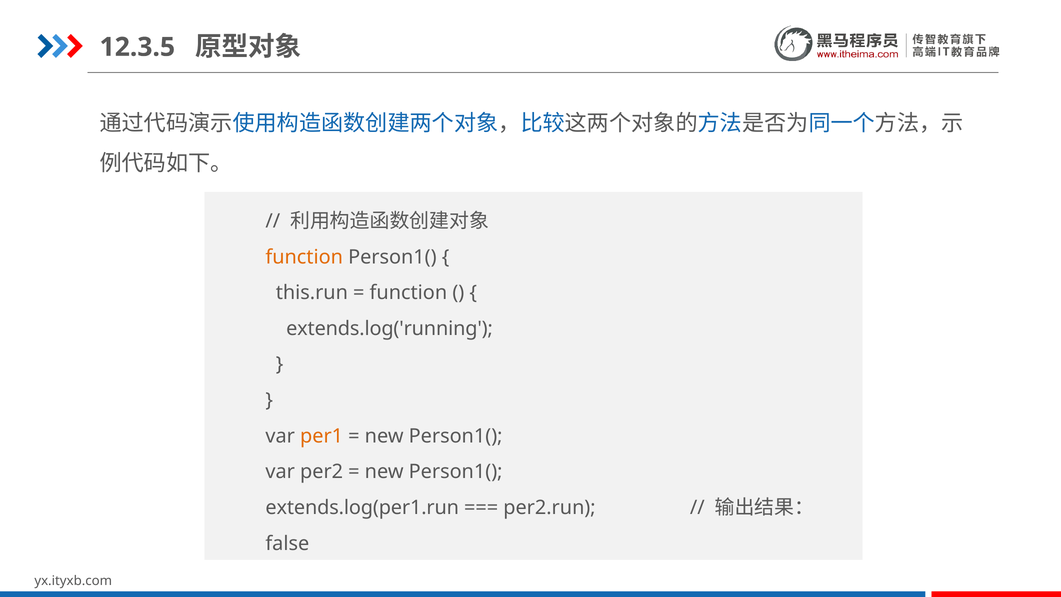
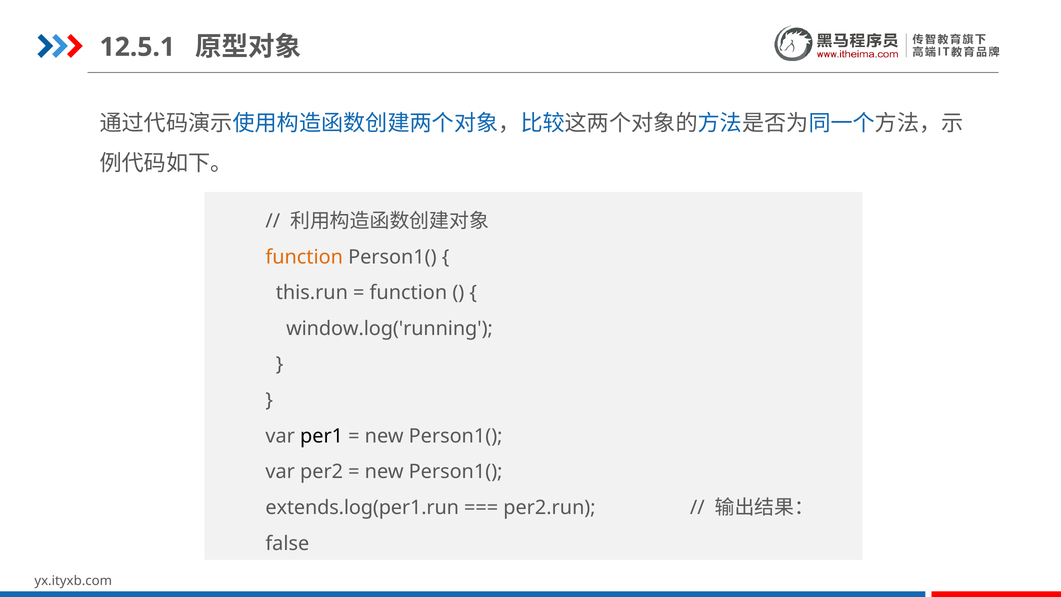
12.3.5: 12.3.5 -> 12.5.1
extends.log('running: extends.log('running -> window.log('running
per1 colour: orange -> black
